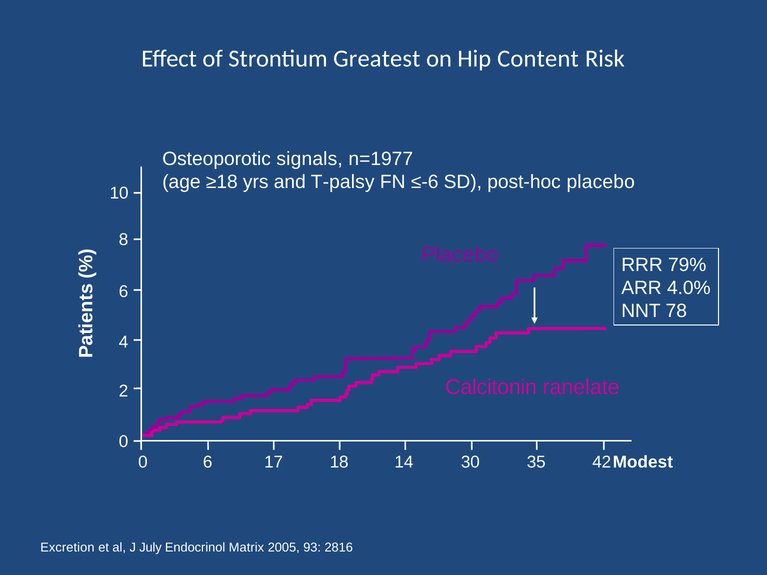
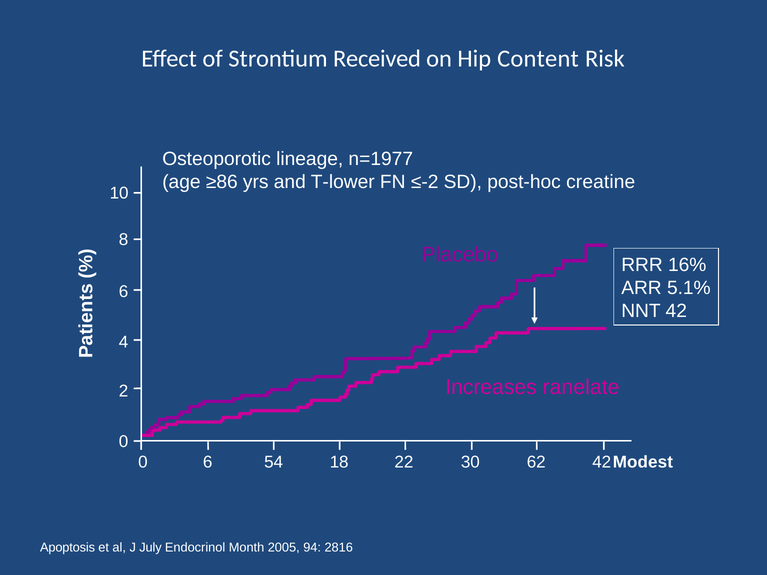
Greatest: Greatest -> Received
signals: signals -> lineage
≥18: ≥18 -> ≥86
T-palsy: T-palsy -> T-lower
≤-6: ≤-6 -> ≤-2
post-hoc placebo: placebo -> creatine
79%: 79% -> 16%
4.0%: 4.0% -> 5.1%
NNT 78: 78 -> 42
Calcitonin: Calcitonin -> Increases
17: 17 -> 54
14: 14 -> 22
35: 35 -> 62
Excretion: Excretion -> Apoptosis
Matrix: Matrix -> Month
93: 93 -> 94
